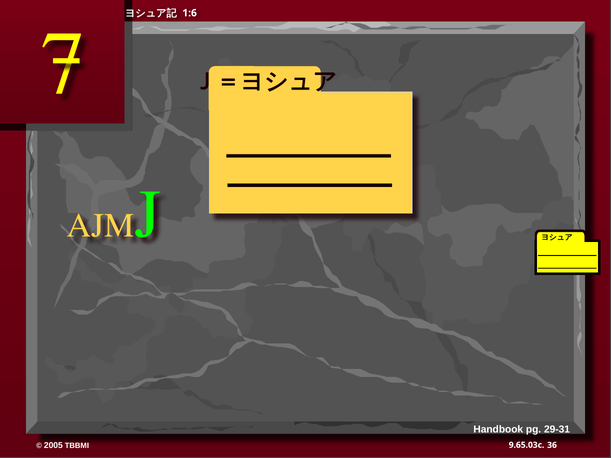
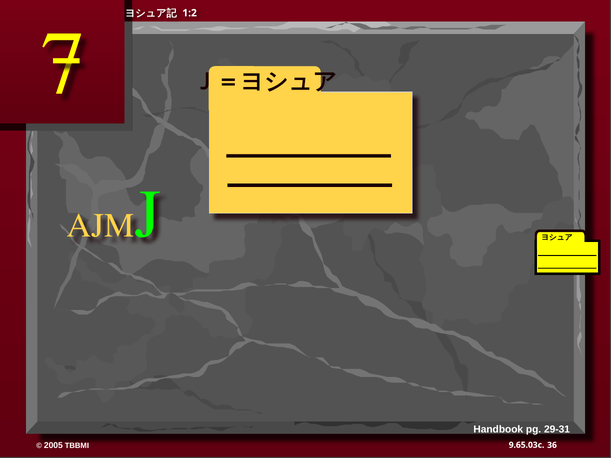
1:6: 1:6 -> 1:2
